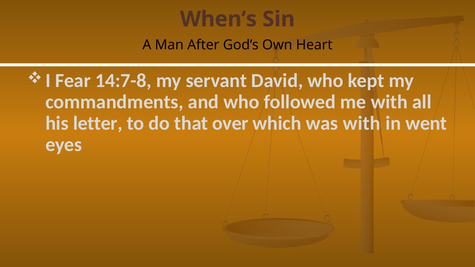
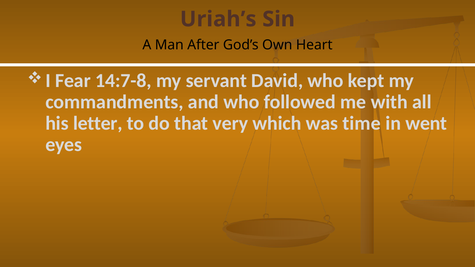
When’s: When’s -> Uriah’s
over: over -> very
was with: with -> time
